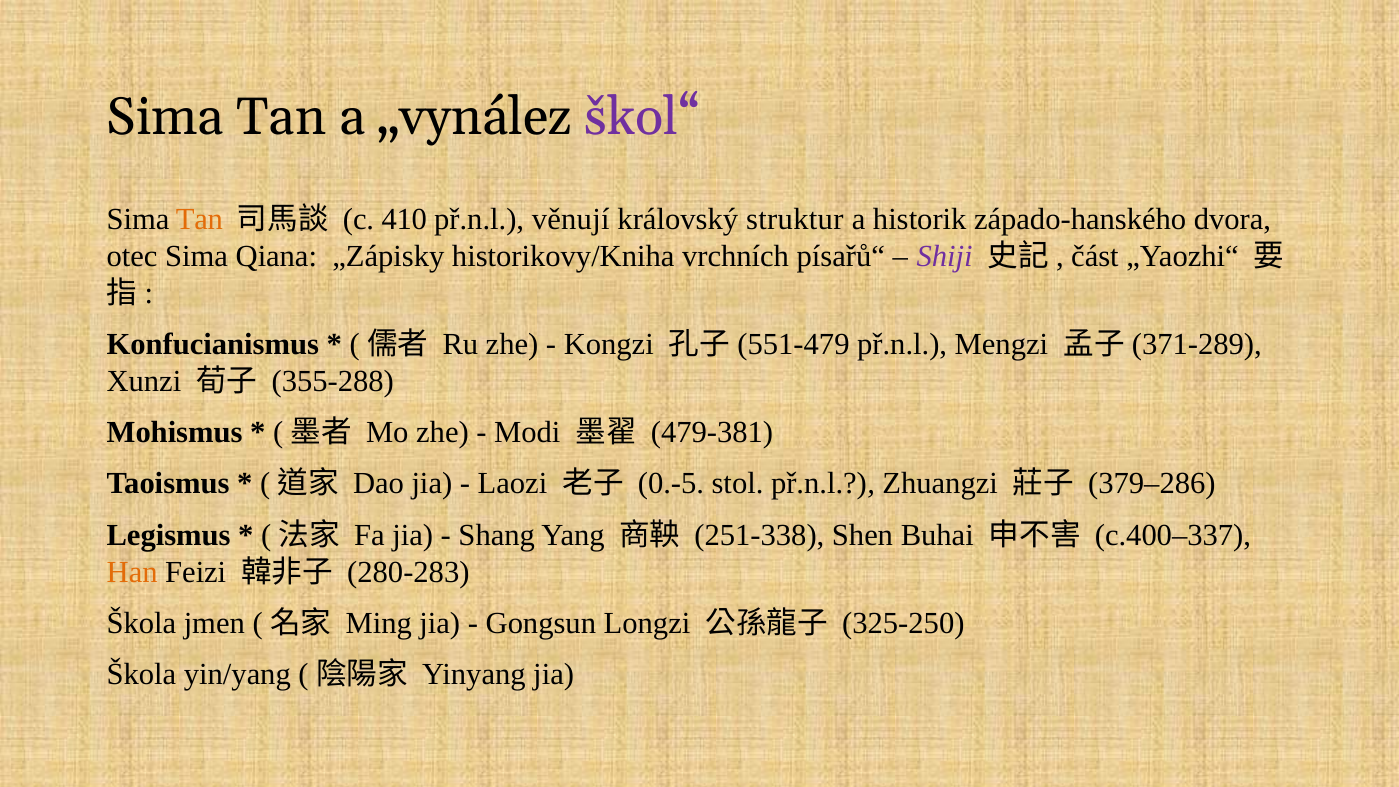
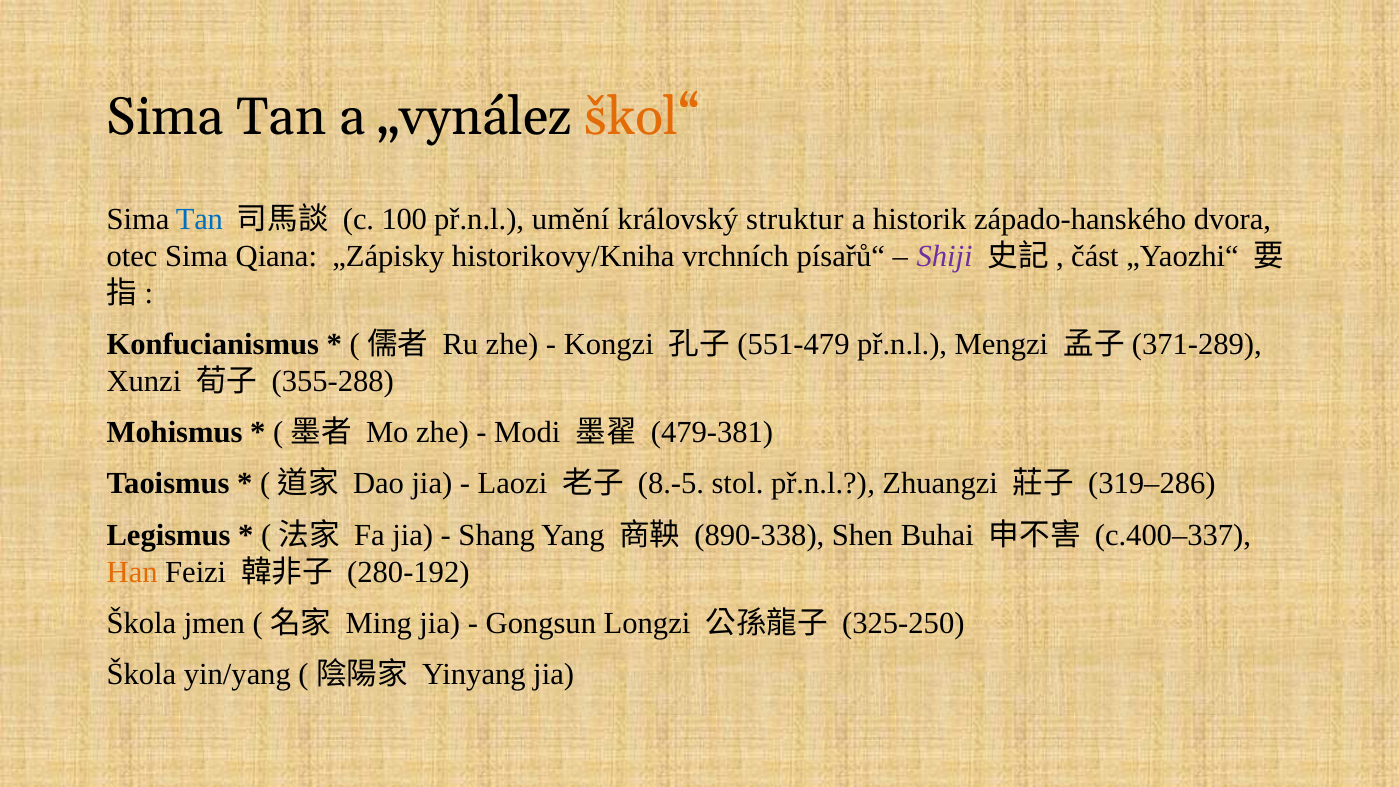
škol“ colour: purple -> orange
Tan at (199, 220) colour: orange -> blue
410: 410 -> 100
věnují: věnují -> umění
0.-5: 0.-5 -> 8.-5
379–286: 379–286 -> 319–286
251-338: 251-338 -> 890-338
280-283: 280-283 -> 280-192
